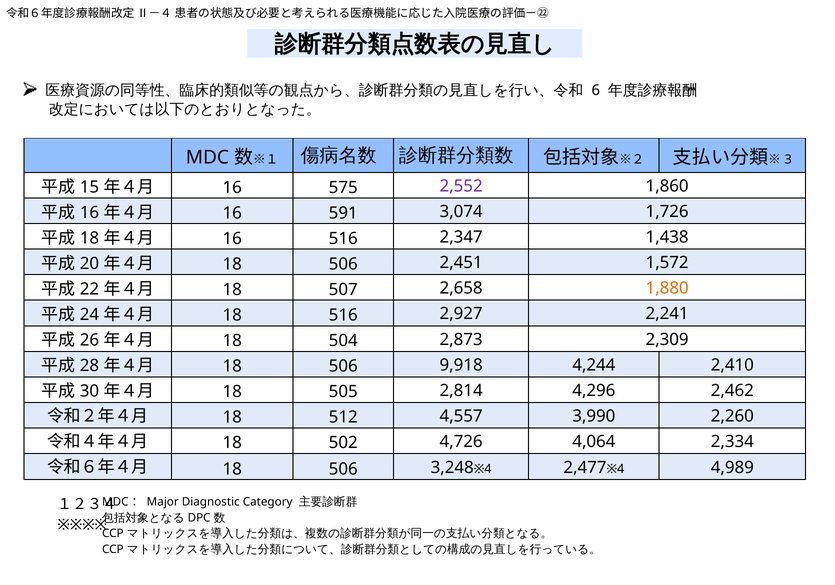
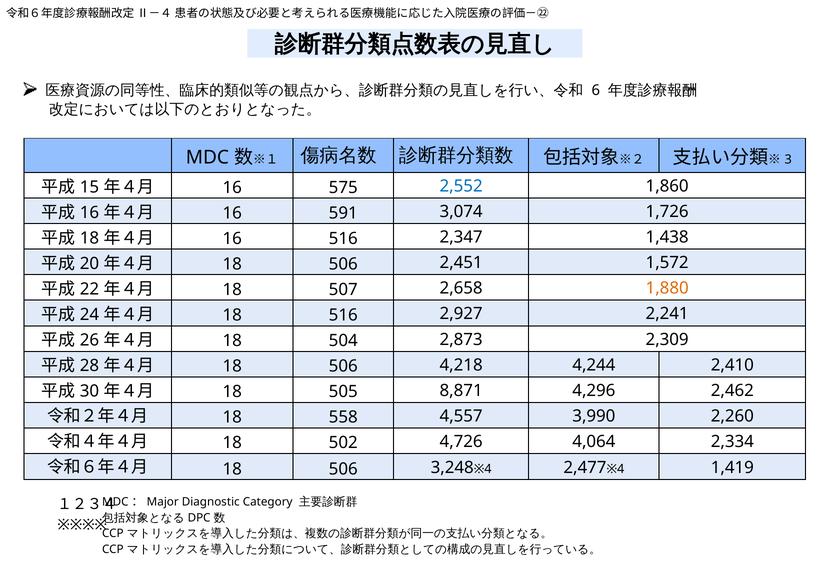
2,552 colour: purple -> blue
9,918: 9,918 -> 4,218
2,814: 2,814 -> 8,871
512: 512 -> 558
4,989: 4,989 -> 1,419
